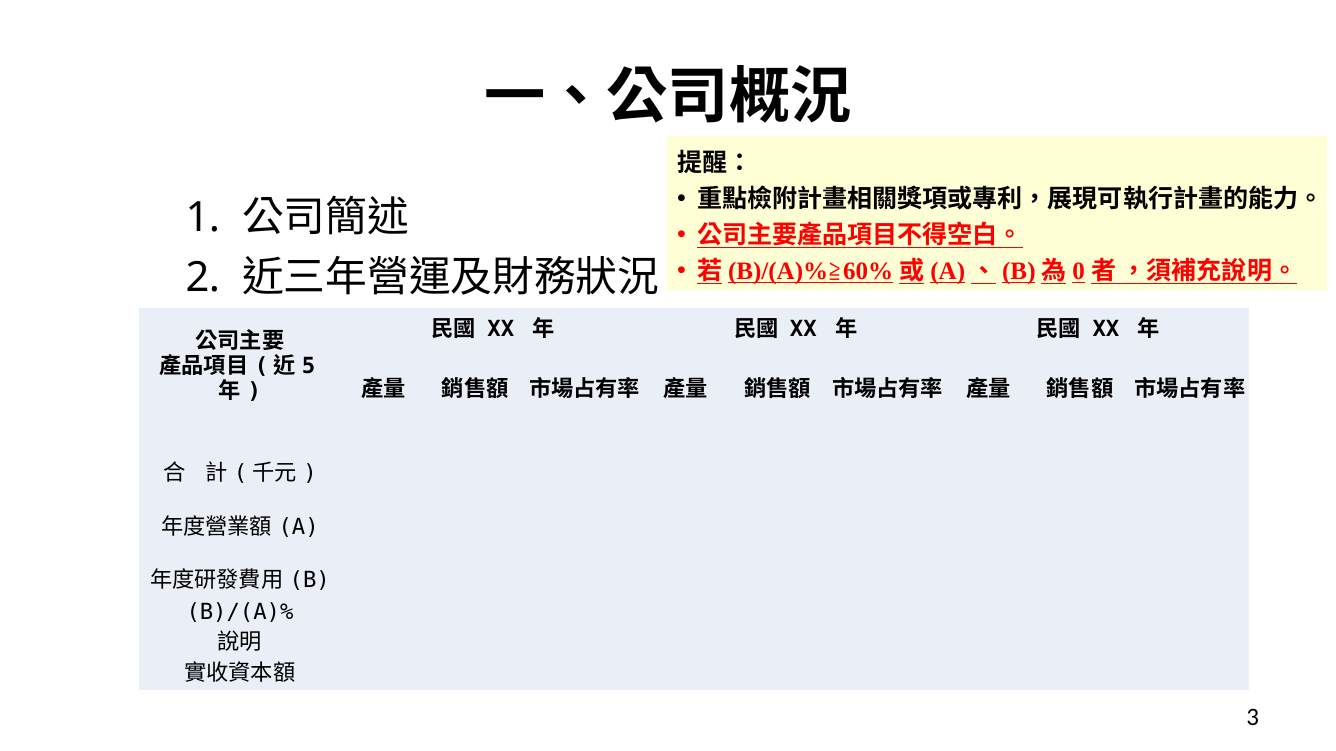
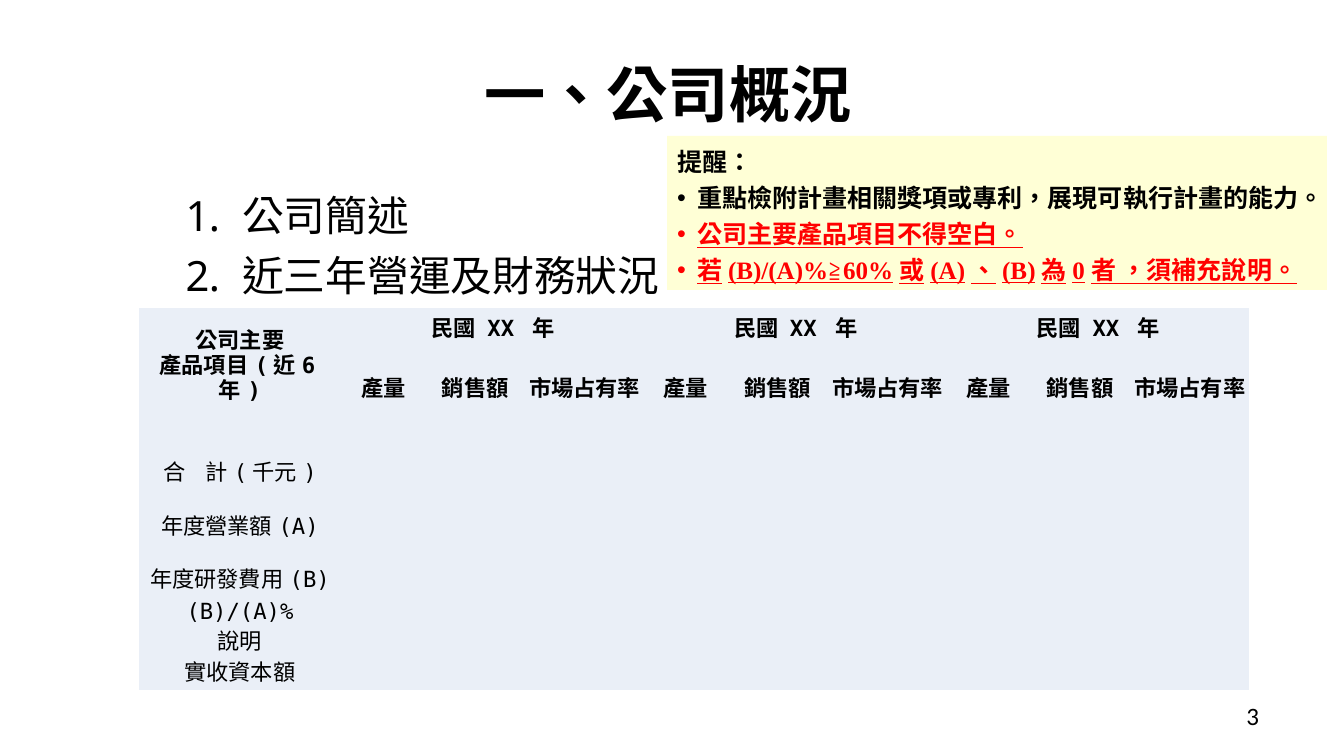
5: 5 -> 6
